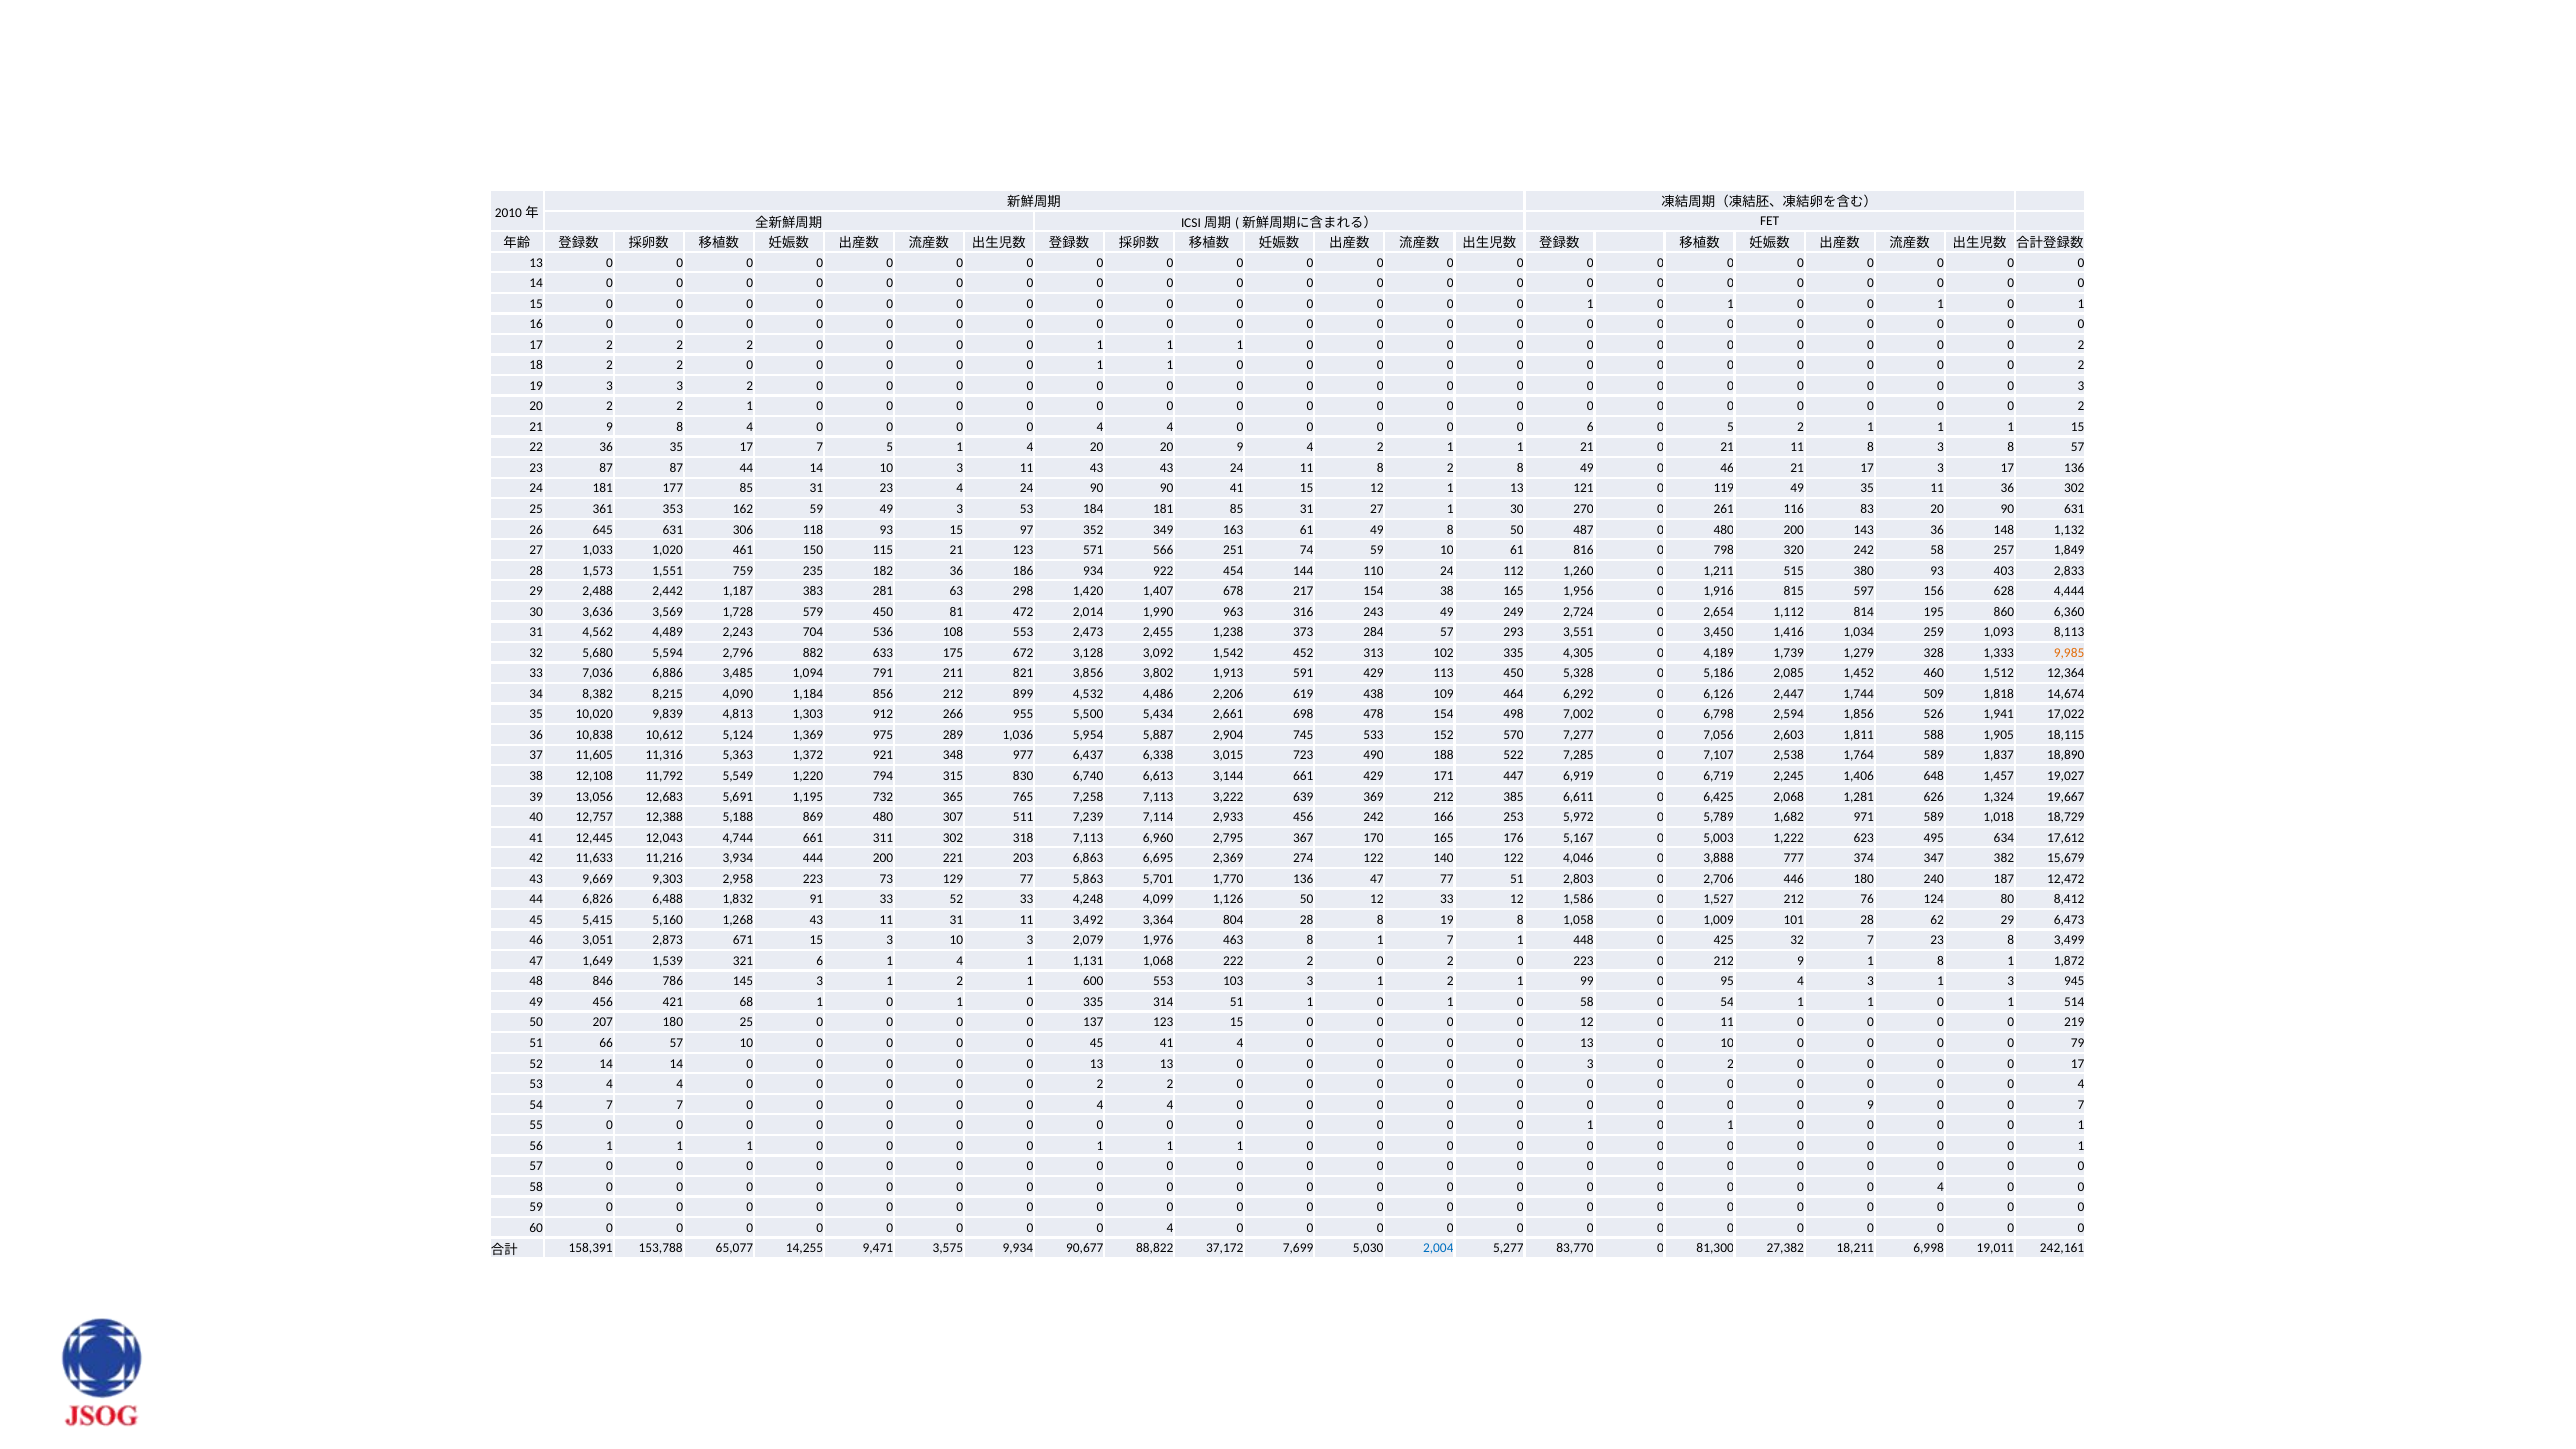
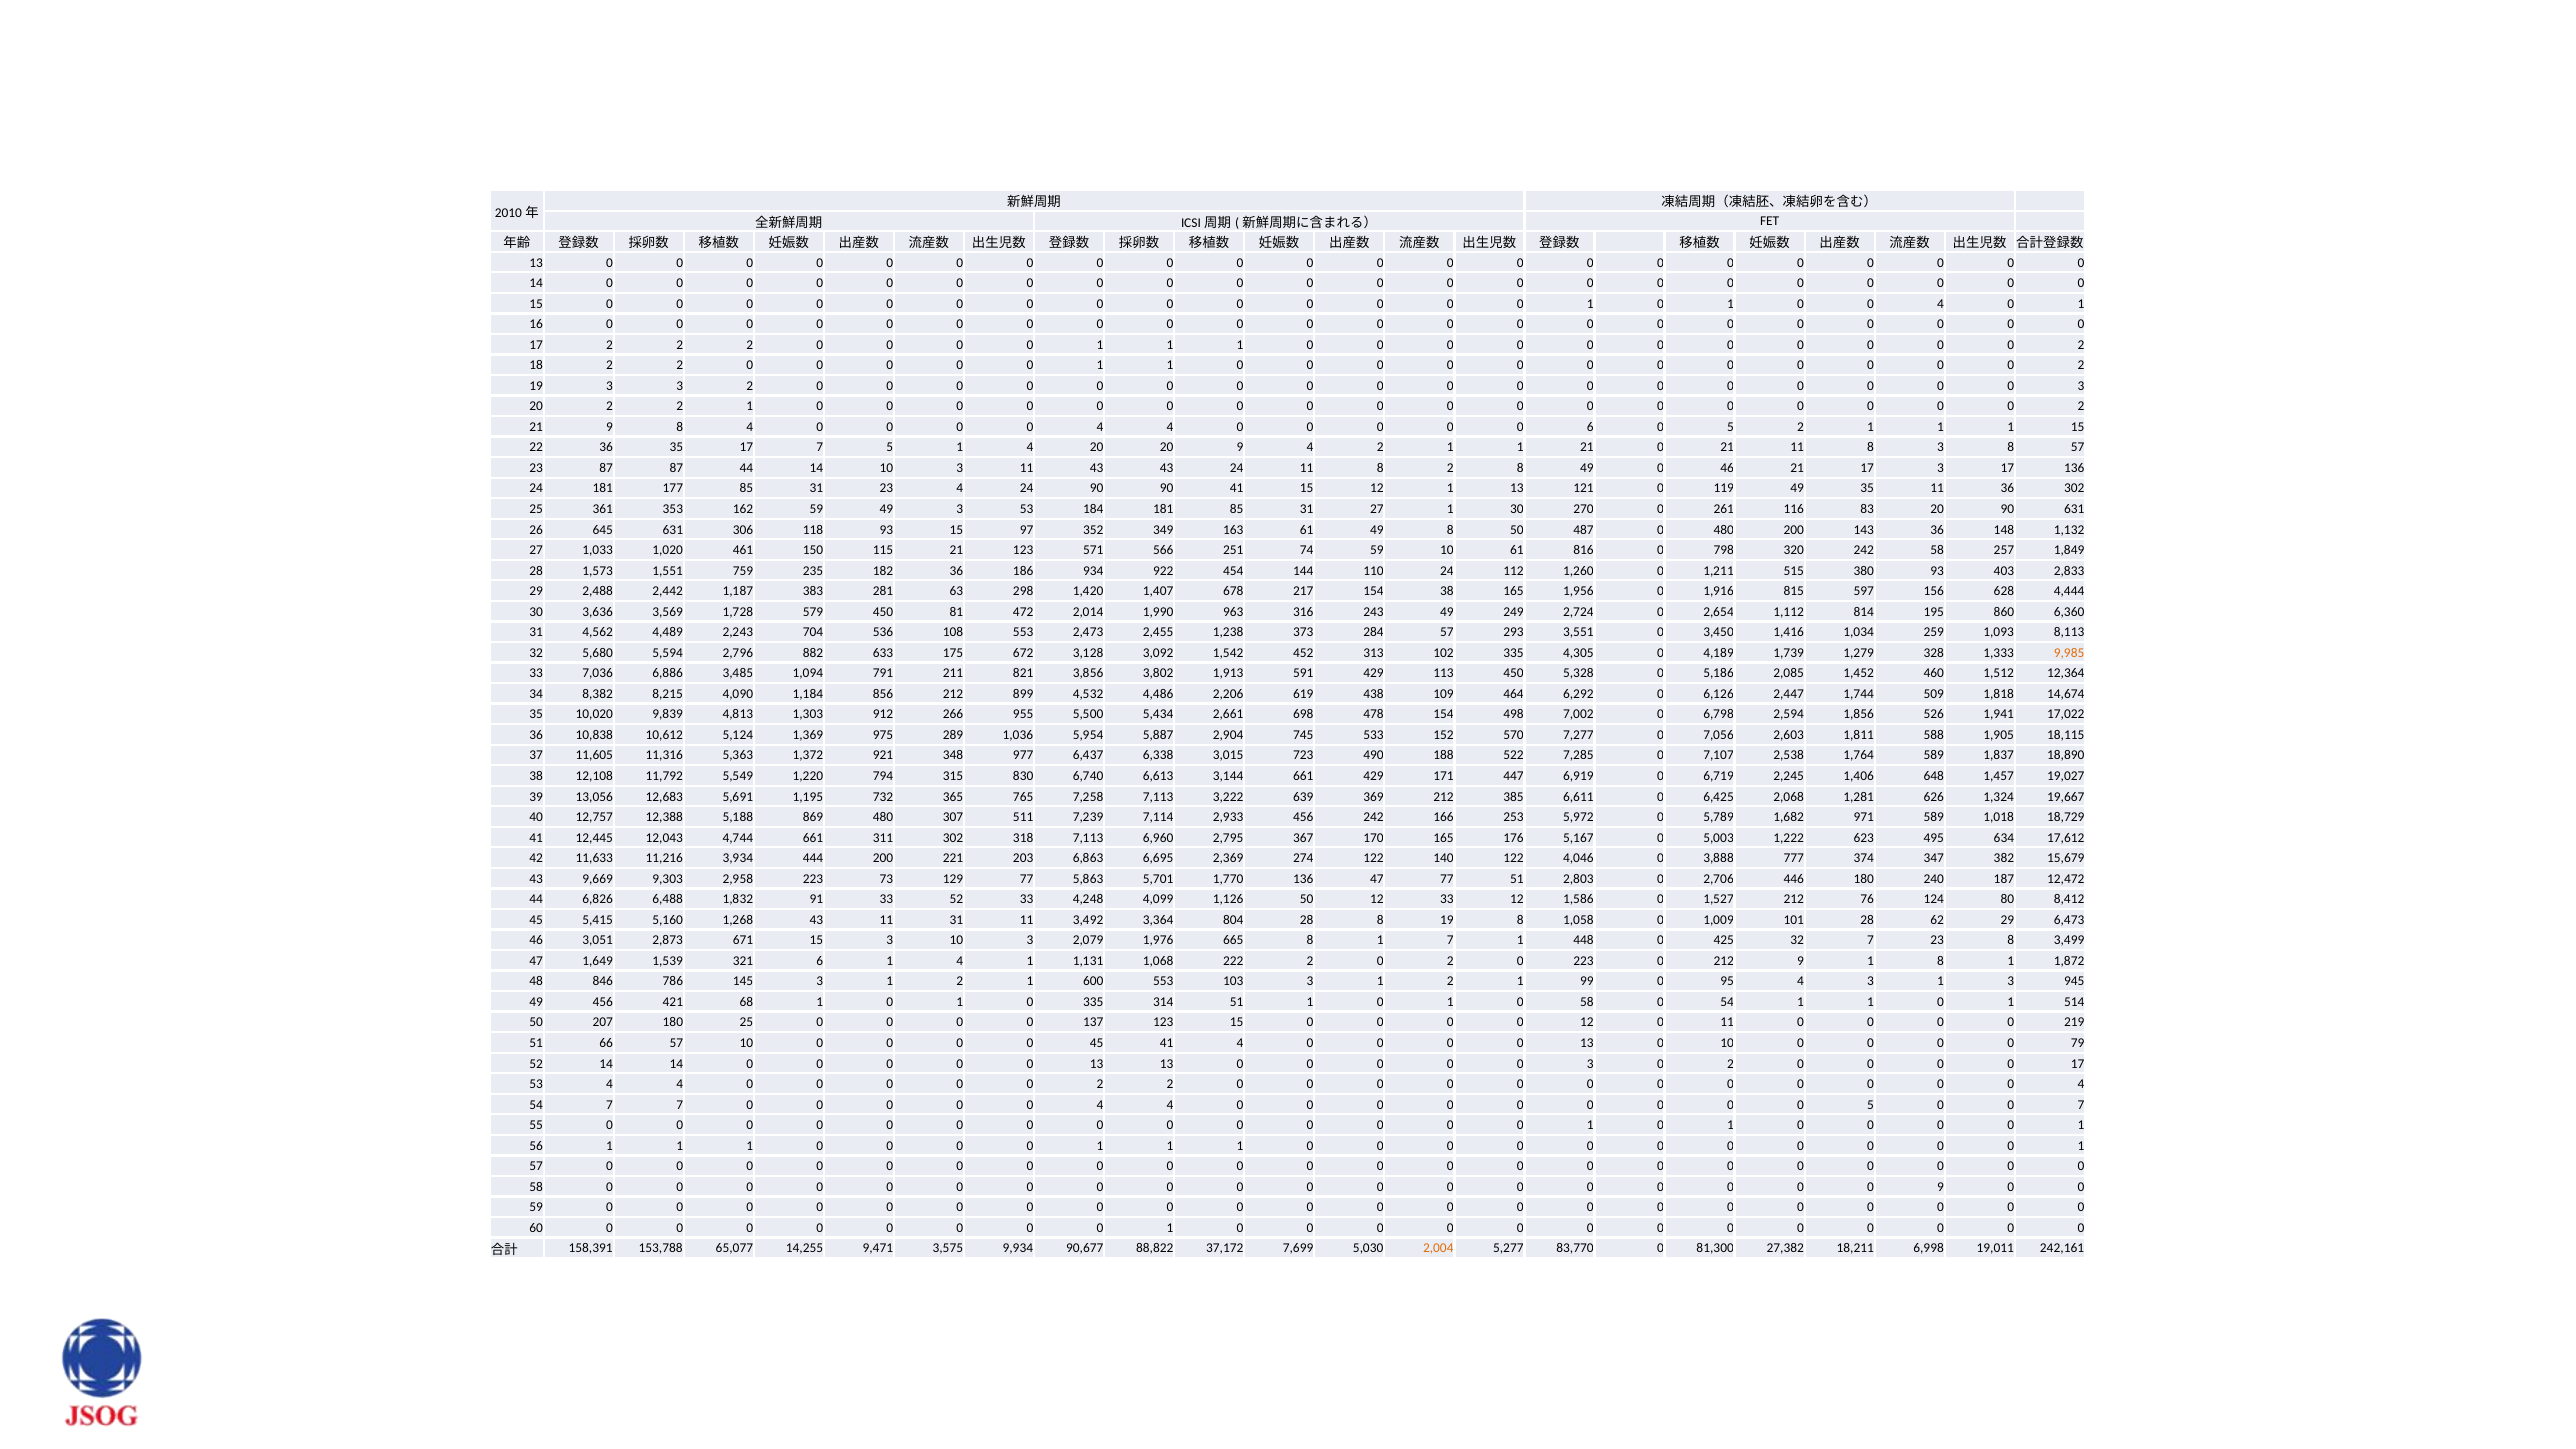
1 0 0 1: 1 -> 4
463: 463 -> 665
0 0 9: 9 -> 5
4 at (1941, 1187): 4 -> 9
4 at (1170, 1228): 4 -> 1
2,004 colour: blue -> orange
